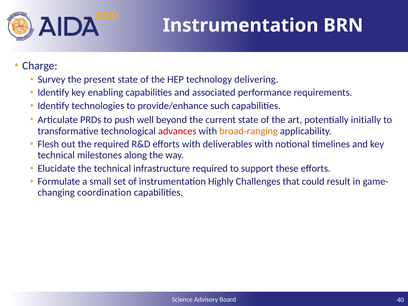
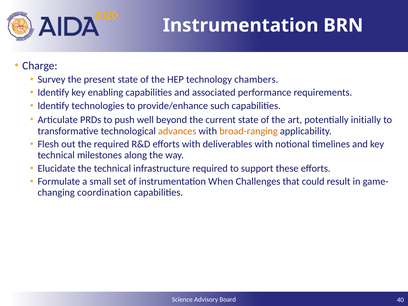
delivering: delivering -> chambers
advances colour: red -> orange
Highly: Highly -> When
